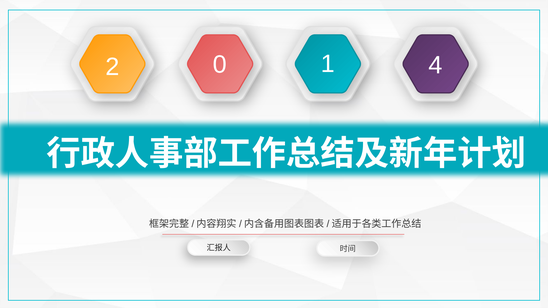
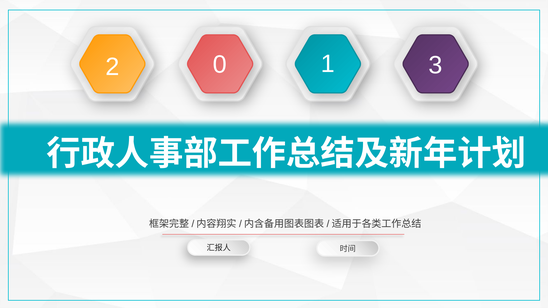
4: 4 -> 3
